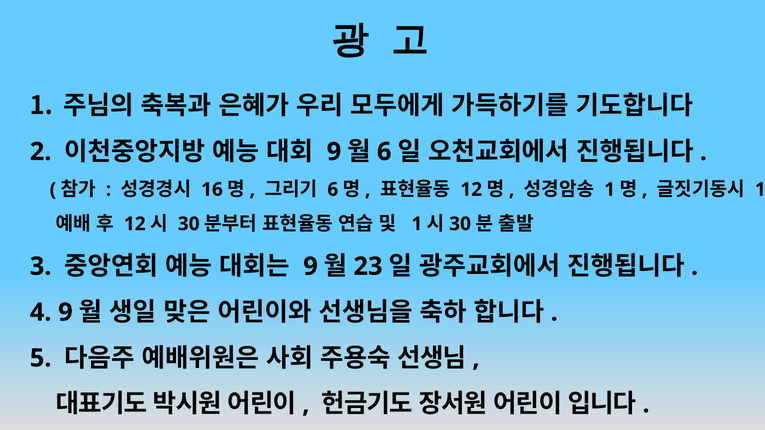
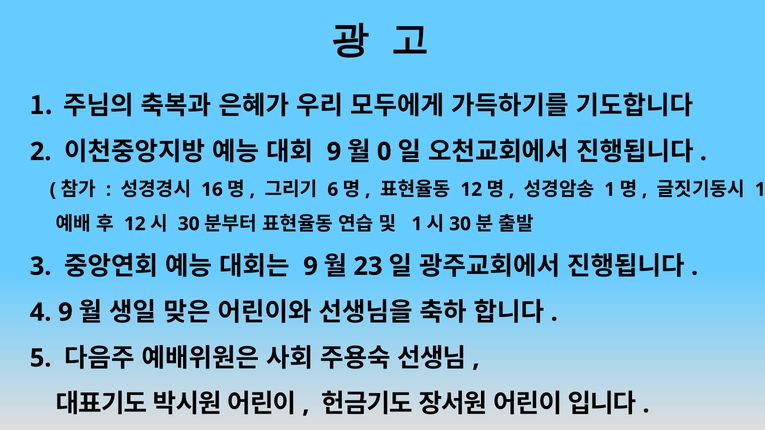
6 at (384, 152): 6 -> 0
